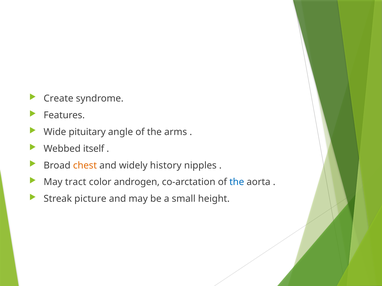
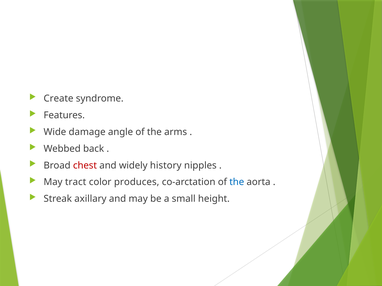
pituitary: pituitary -> damage
itself: itself -> back
chest colour: orange -> red
androgen: androgen -> produces
picture: picture -> axillary
